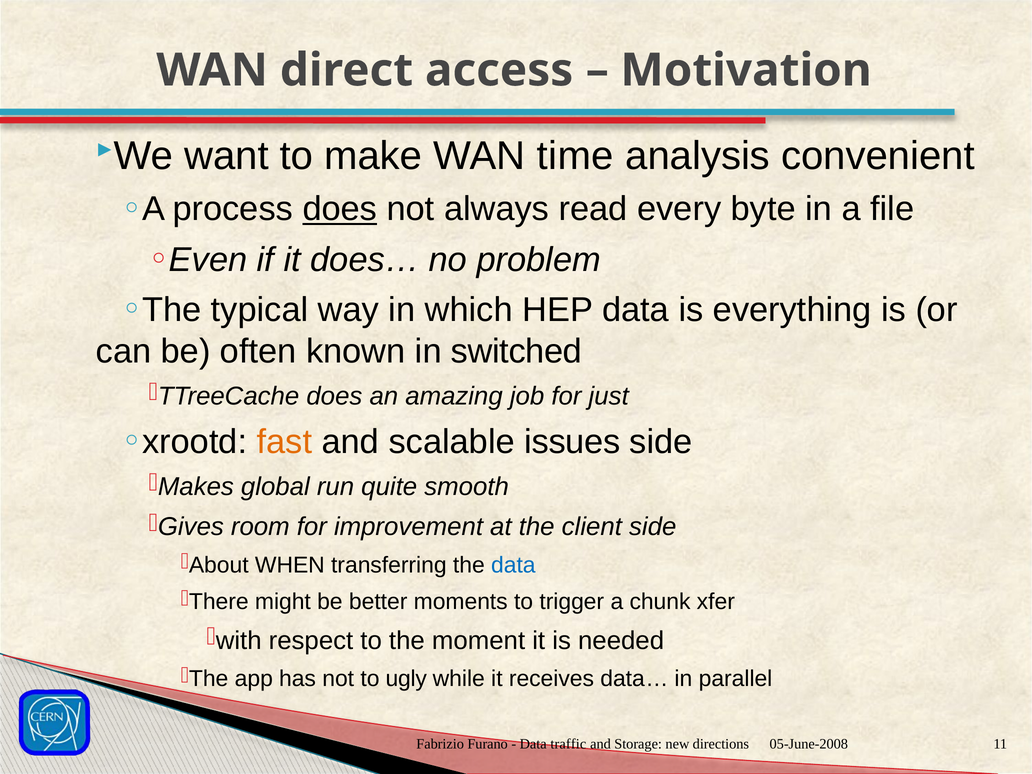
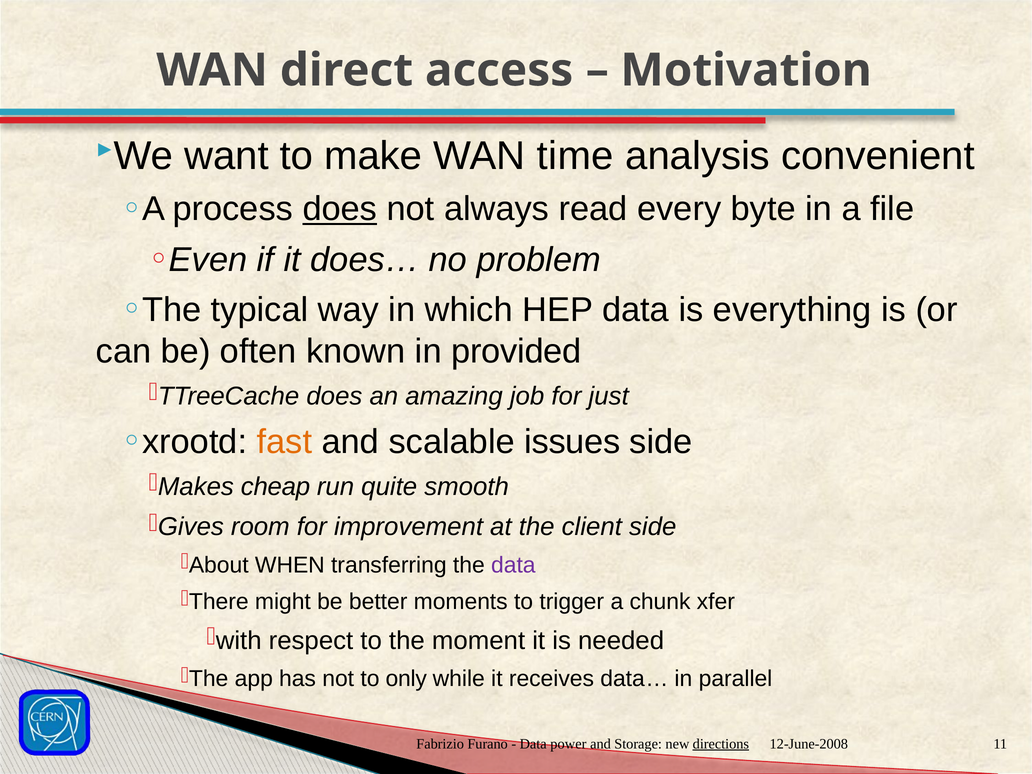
switched: switched -> provided
global: global -> cheap
data at (513, 565) colour: blue -> purple
ugly: ugly -> only
traffic: traffic -> power
directions underline: none -> present
05-June-2008: 05-June-2008 -> 12-June-2008
